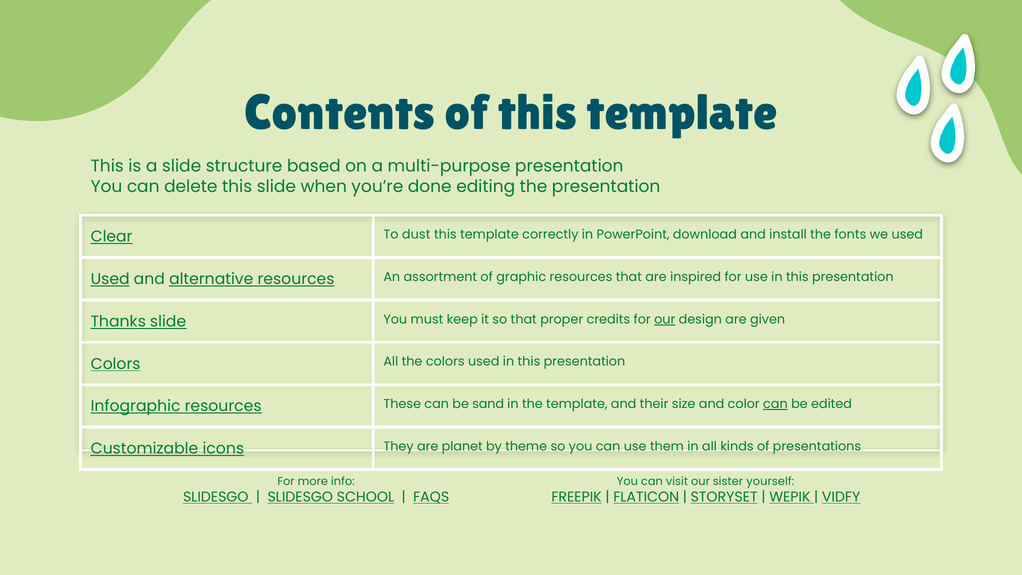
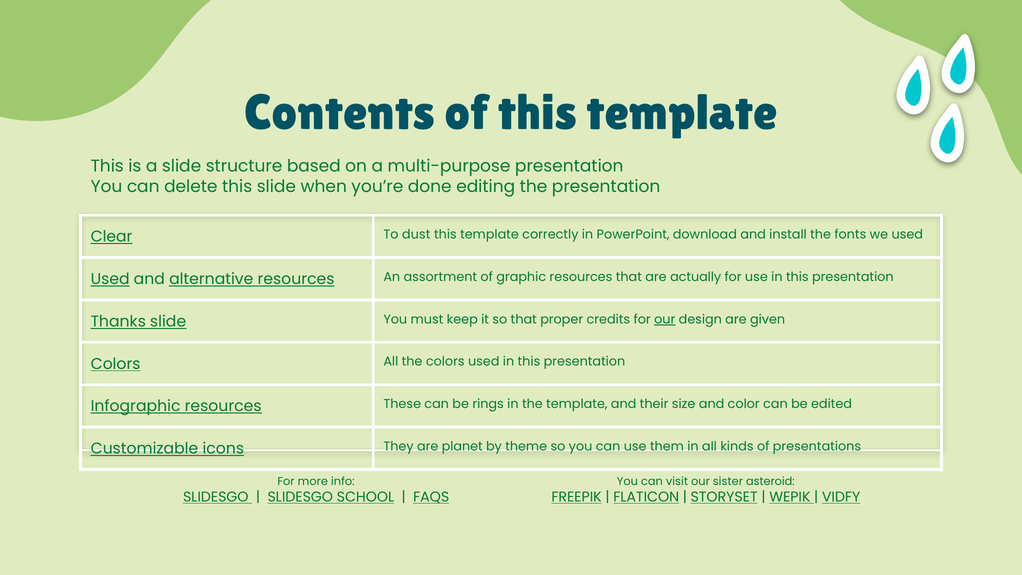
inspired: inspired -> actually
sand: sand -> rings
can at (775, 404) underline: present -> none
yourself: yourself -> asteroid
